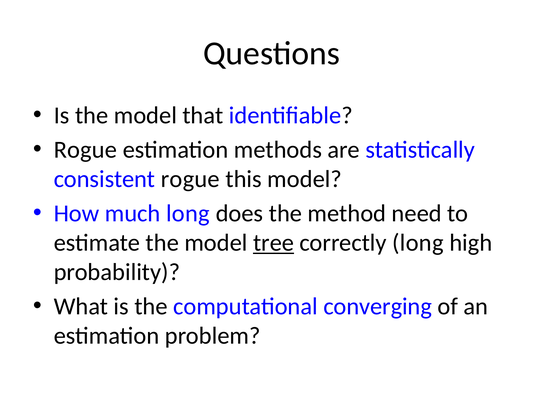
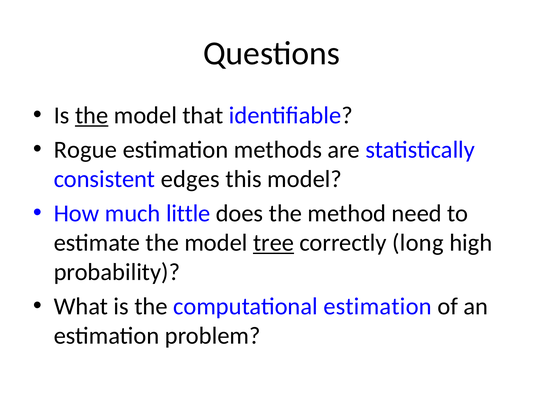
the at (92, 116) underline: none -> present
consistent rogue: rogue -> edges
much long: long -> little
computational converging: converging -> estimation
